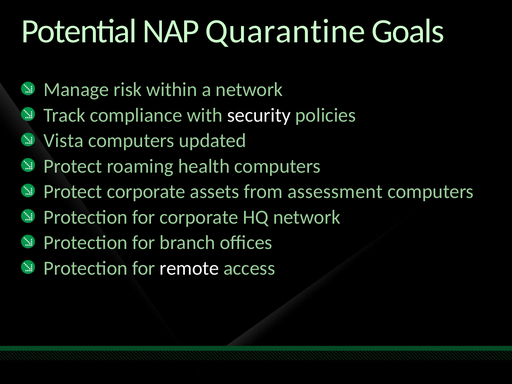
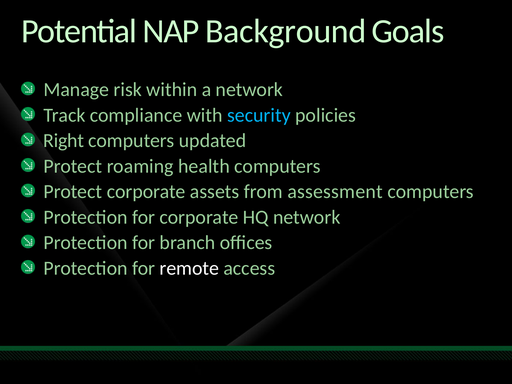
Quarantine: Quarantine -> Background
security colour: white -> light blue
Vista: Vista -> Right
